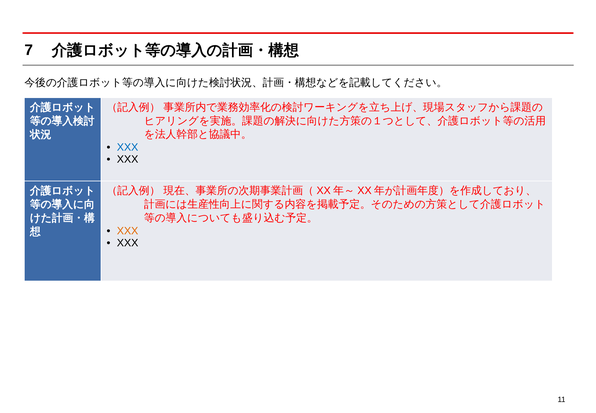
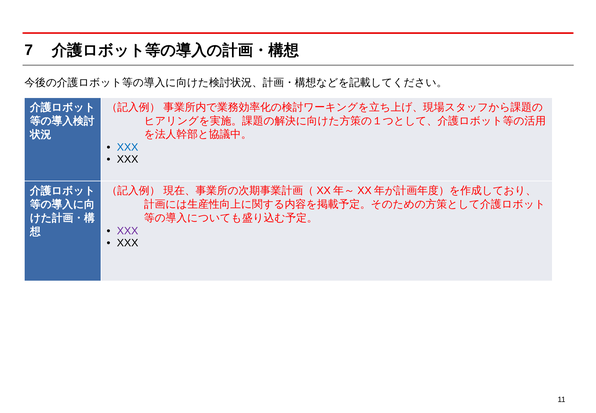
XXX at (128, 231) colour: orange -> purple
